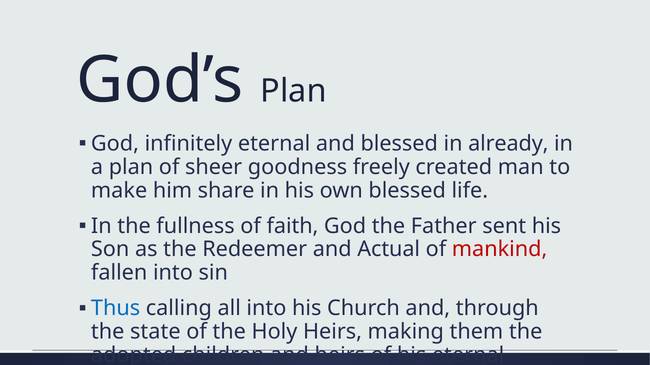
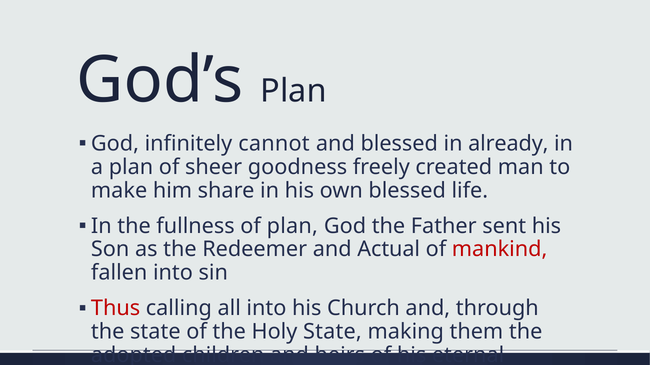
infinitely eternal: eternal -> cannot
of faith: faith -> plan
Thus colour: blue -> red
Holy Heirs: Heirs -> State
